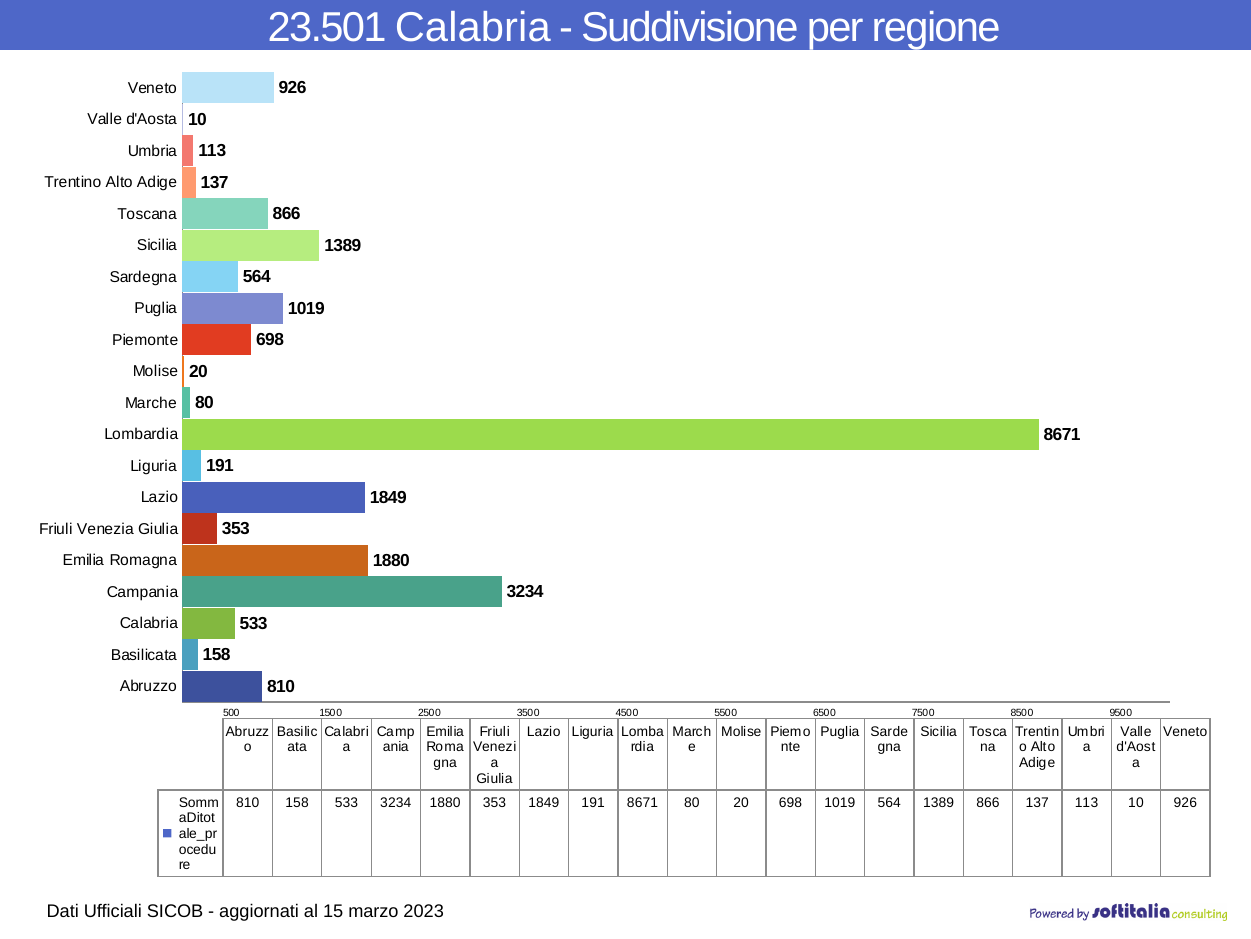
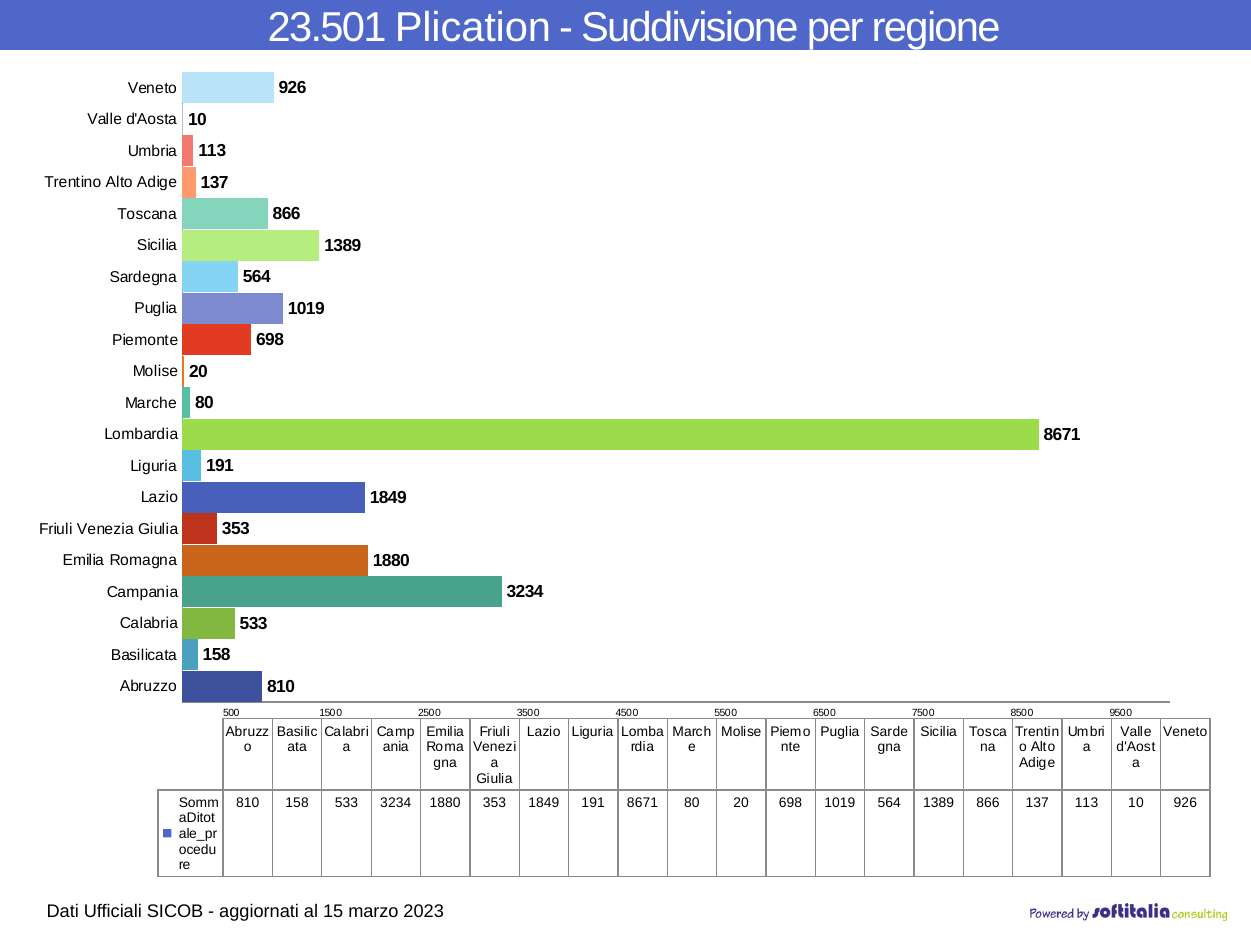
23.501 Calabria: Calabria -> Plication
